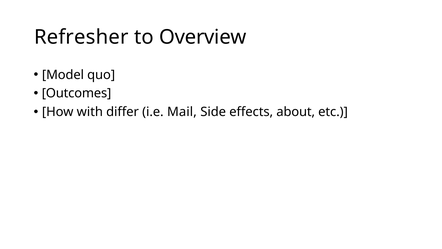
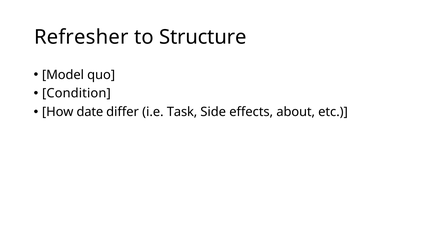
Overview: Overview -> Structure
Outcomes: Outcomes -> Condition
with: with -> date
Mail: Mail -> Task
